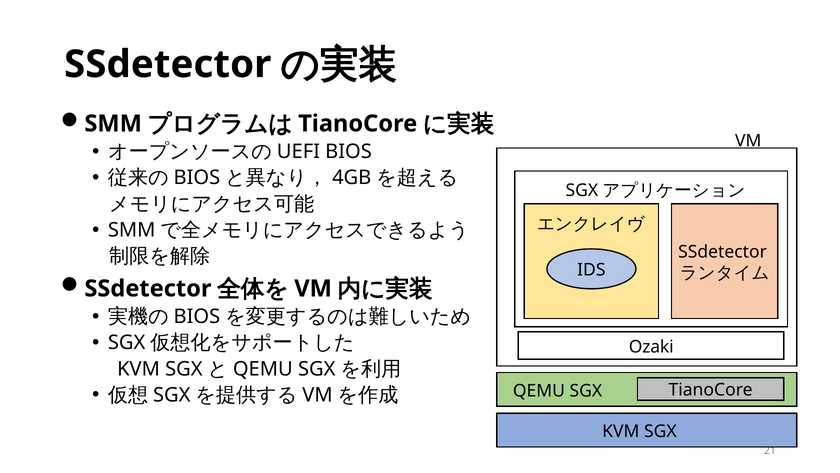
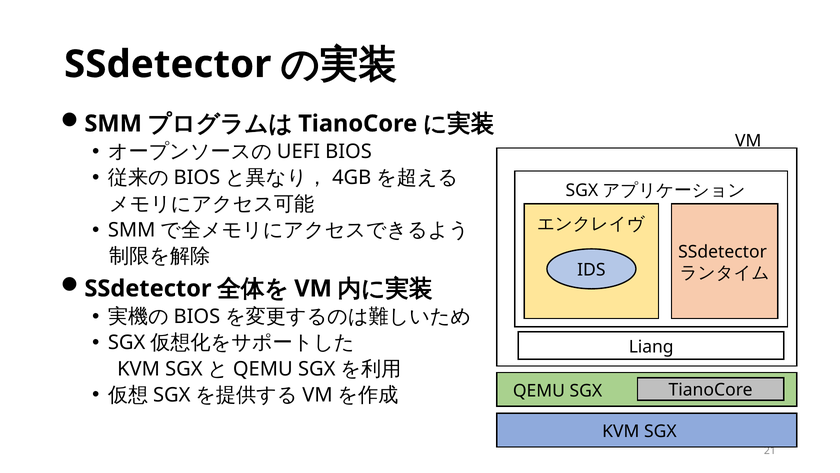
Ozaki: Ozaki -> Liang
